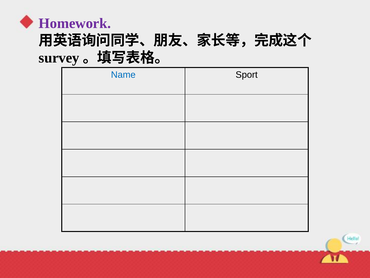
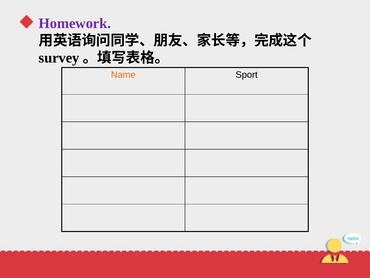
Name colour: blue -> orange
